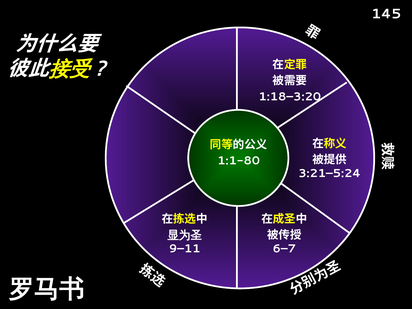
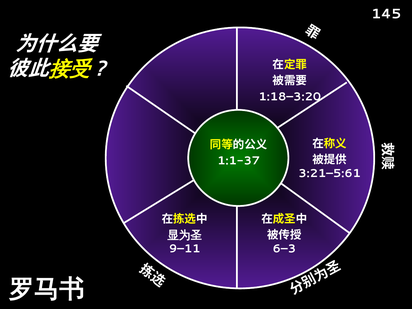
1:1-80: 1:1-80 -> 1:1-37
3:21–5:24: 3:21–5:24 -> 3:21–5:61
6–7: 6–7 -> 6–3
